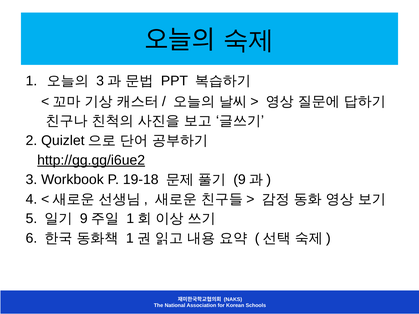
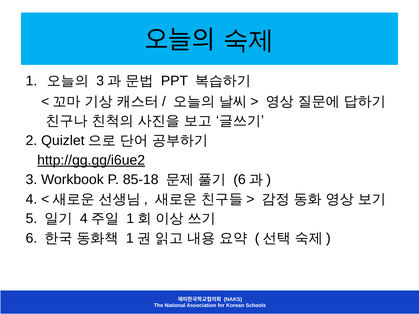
19-18: 19-18 -> 85-18
9 at (240, 180): 9 -> 6
9 at (84, 219): 9 -> 4
